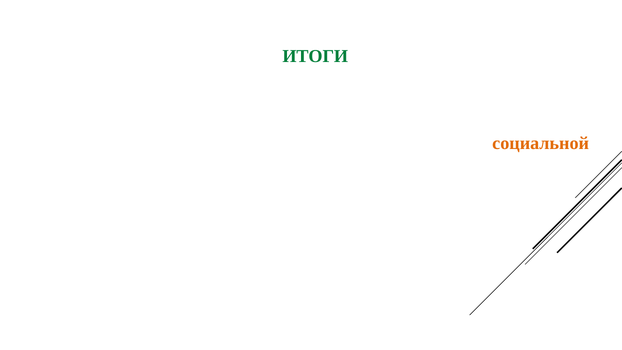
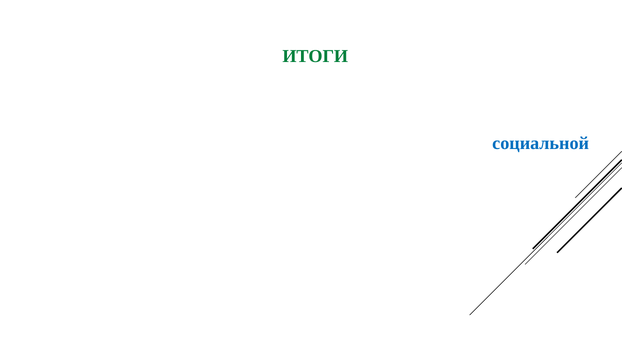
социальной colour: orange -> blue
